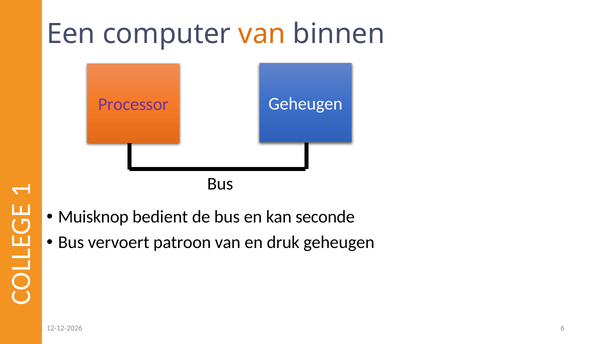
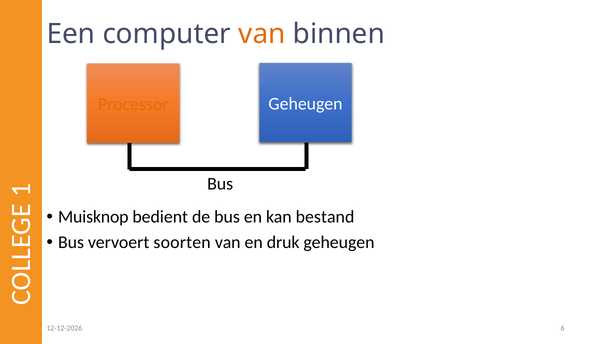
Processor colour: purple -> orange
seconde: seconde -> bestand
patroon: patroon -> soorten
